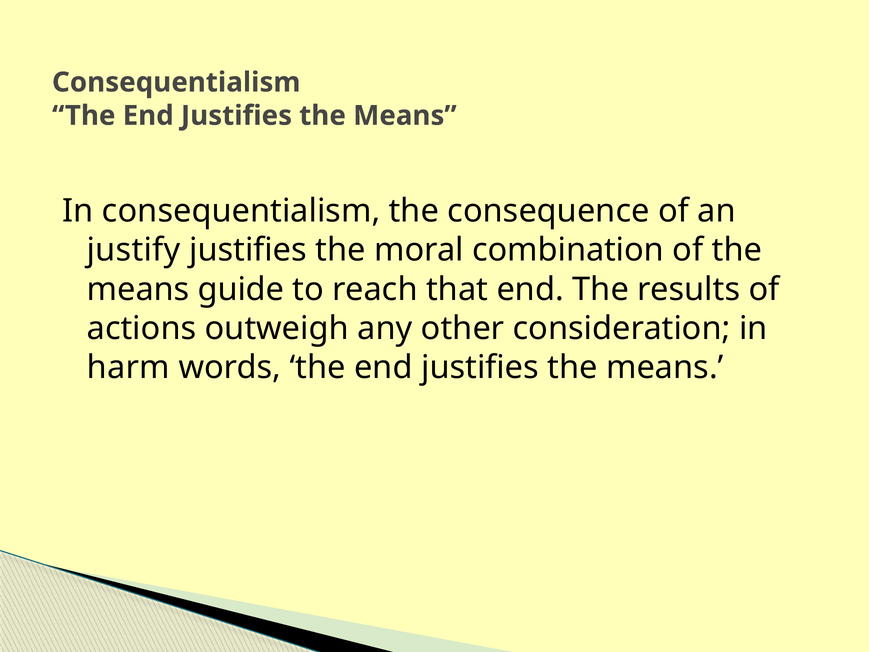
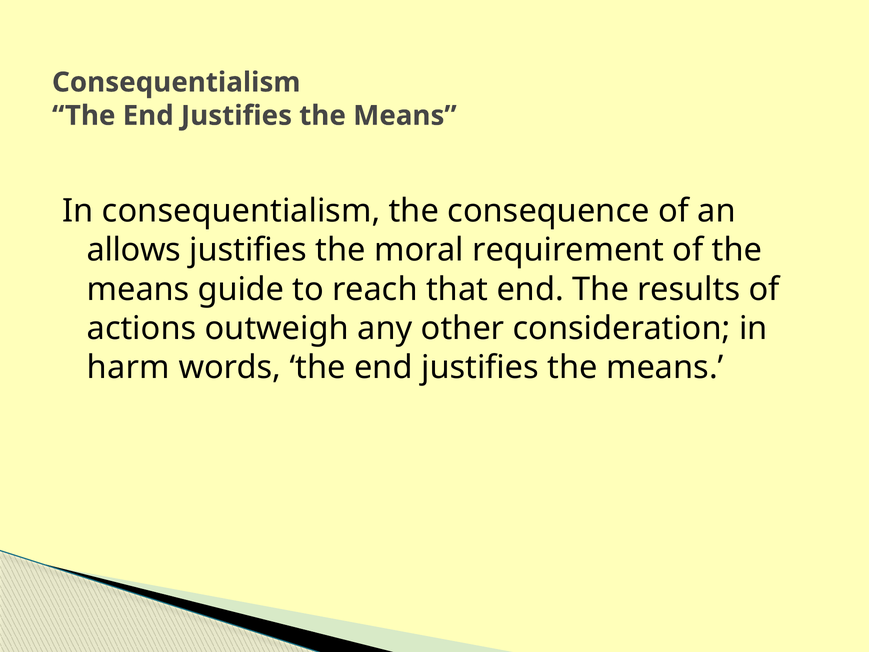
justify: justify -> allows
combination: combination -> requirement
